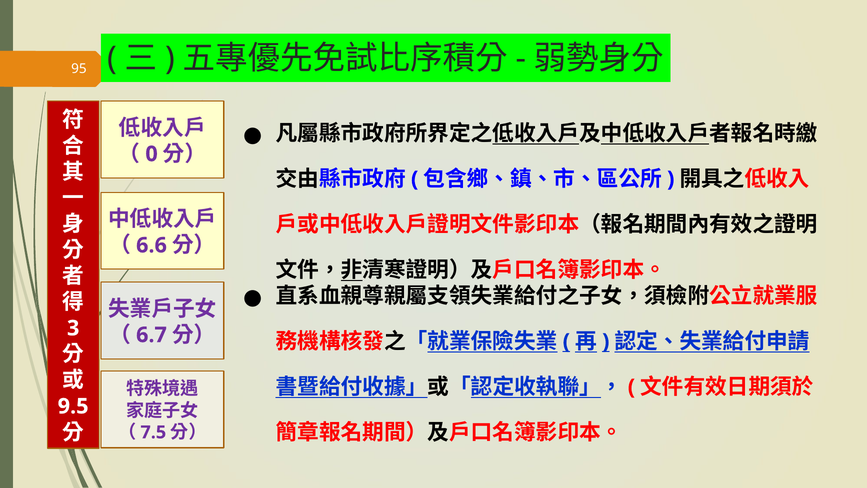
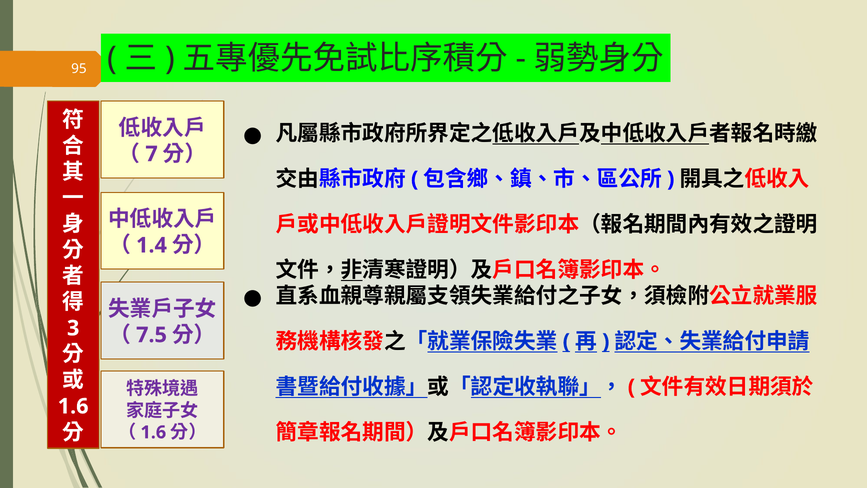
0: 0 -> 7
6.6: 6.6 -> 1.4
6.7: 6.7 -> 7.5
9.5 at (73, 406): 9.5 -> 1.6
7.5 at (153, 432): 7.5 -> 1.6
